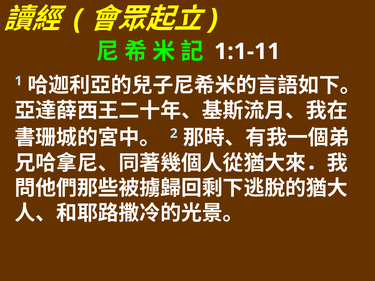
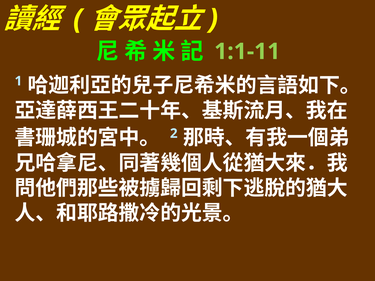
1:1-11 colour: white -> light green
